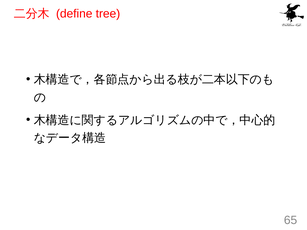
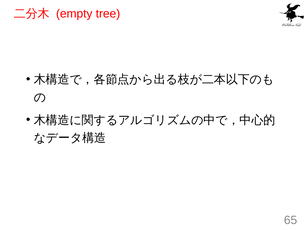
define: define -> empty
